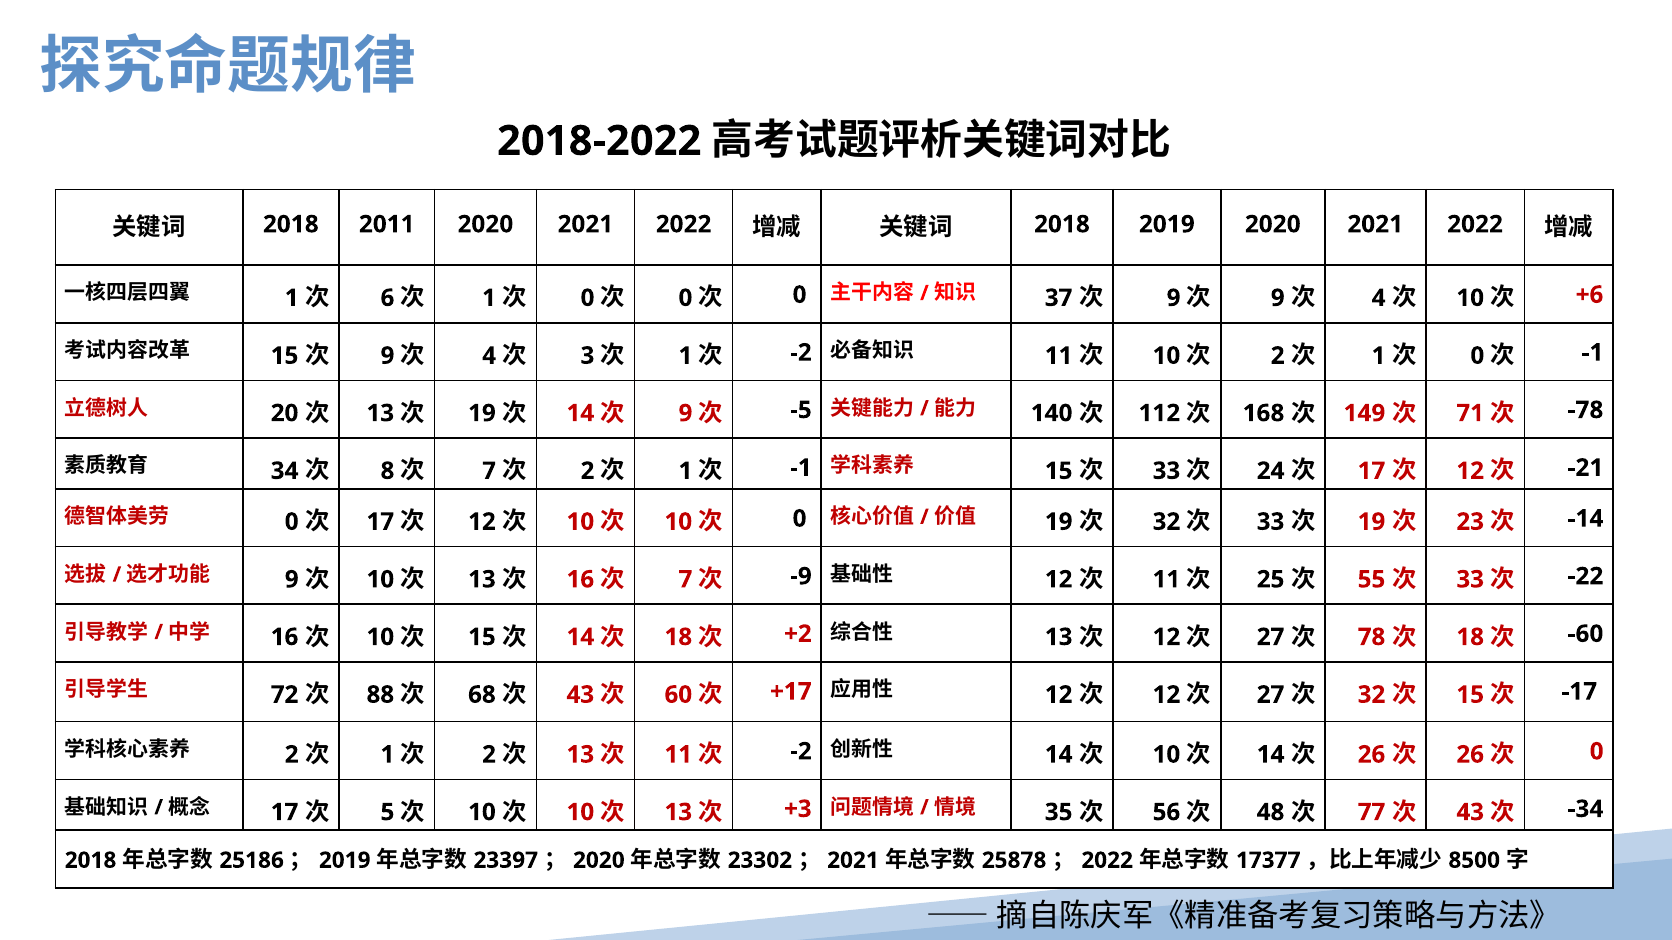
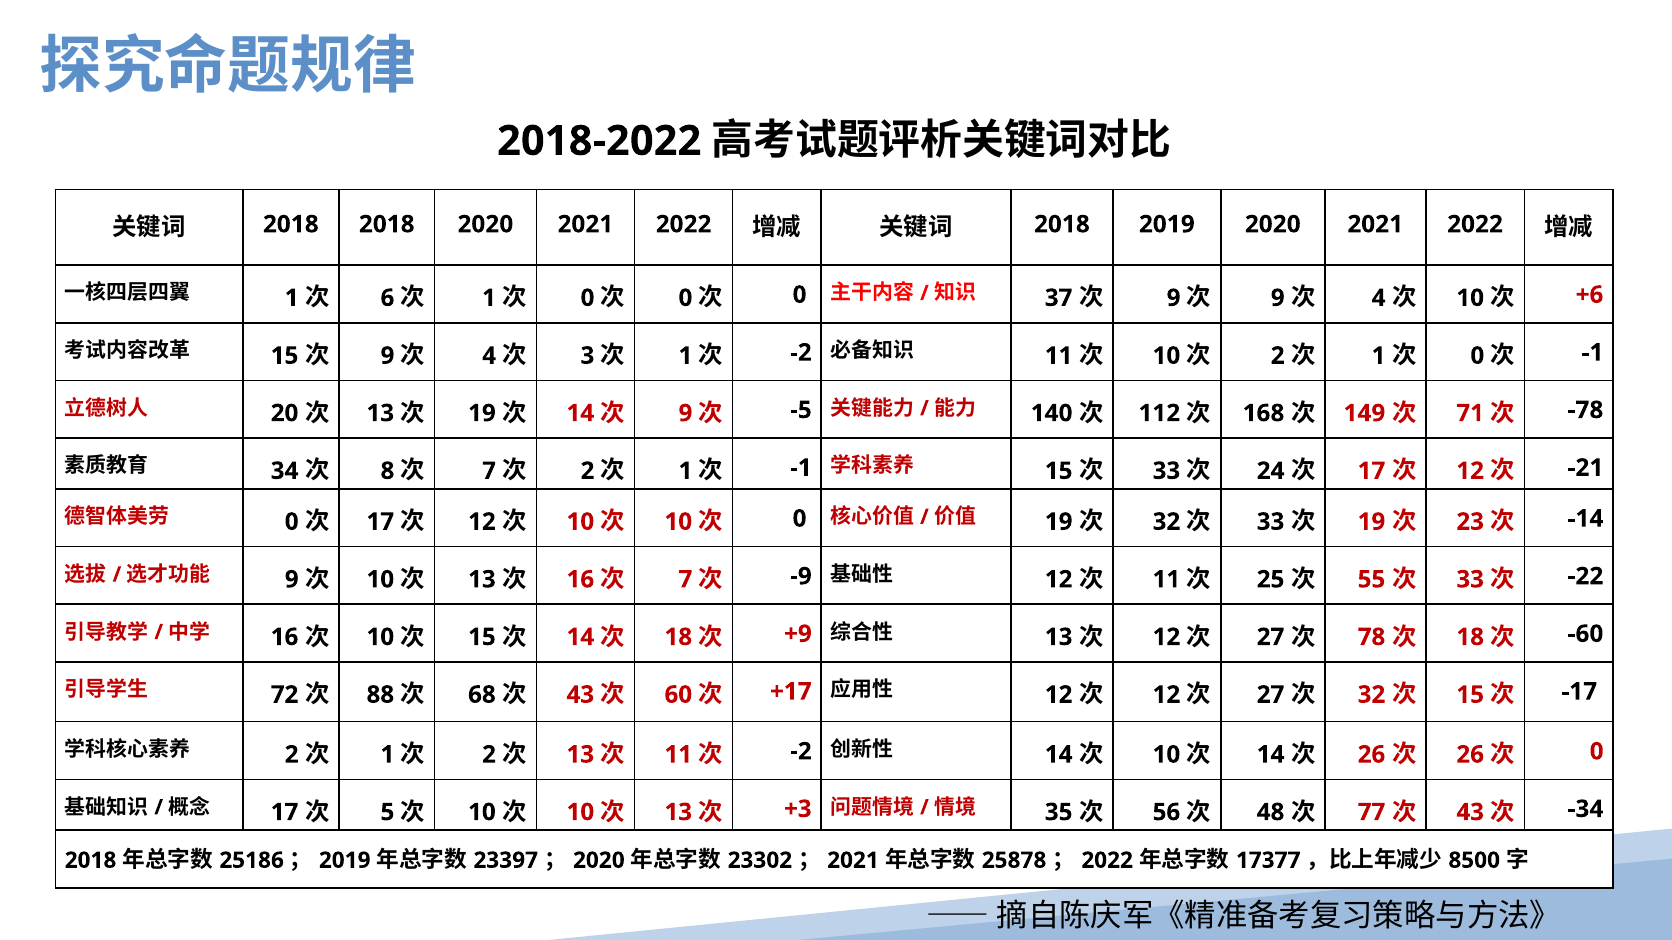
2018 2011: 2011 -> 2018
+2: +2 -> +9
